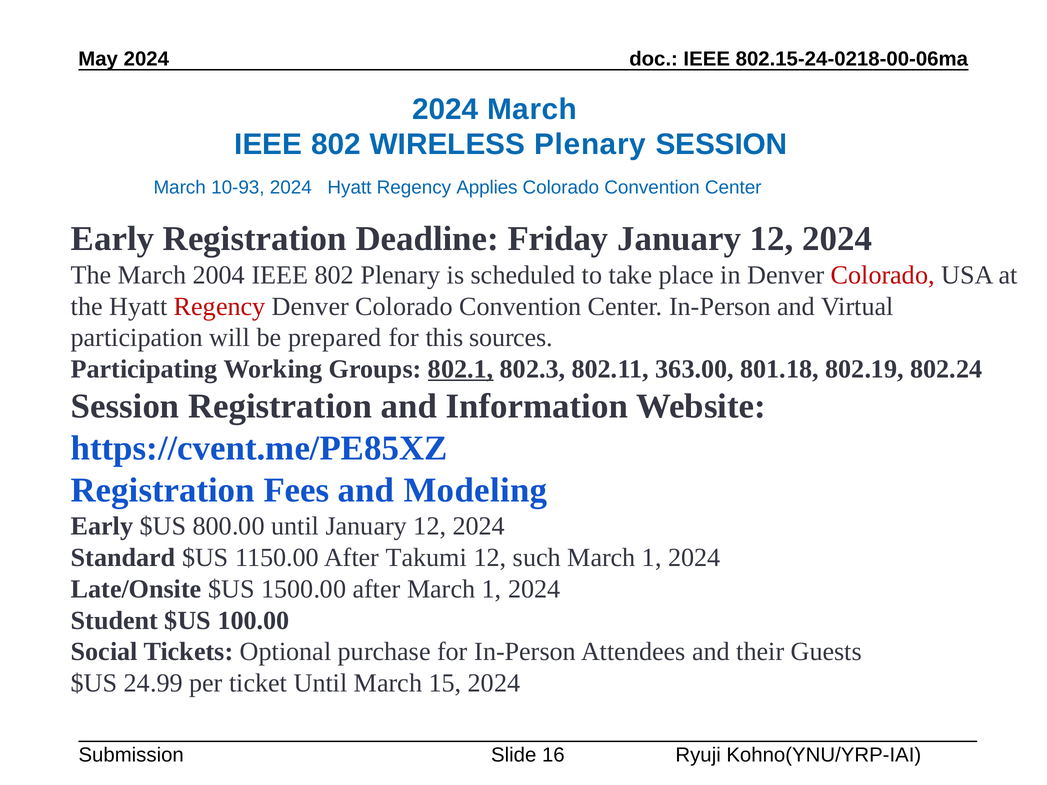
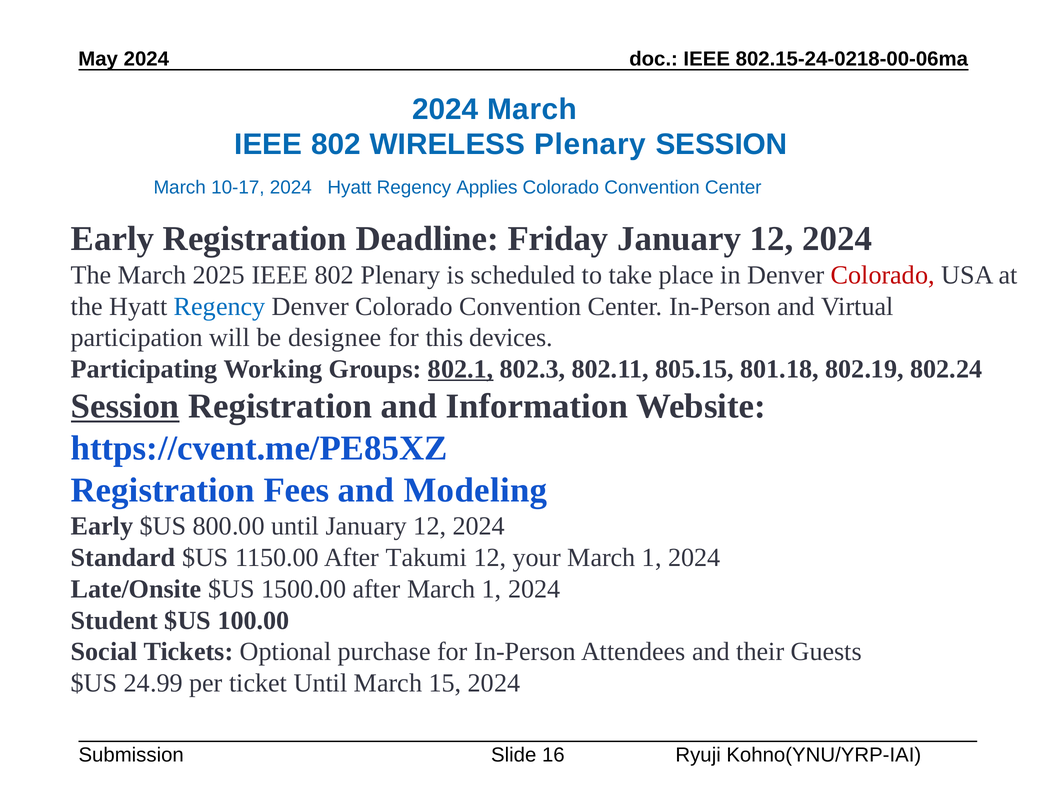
10-93: 10-93 -> 10-17
2004: 2004 -> 2025
Regency at (220, 306) colour: red -> blue
prepared: prepared -> designee
sources: sources -> devices
363.00: 363.00 -> 805.15
Session at (125, 407) underline: none -> present
such: such -> your
